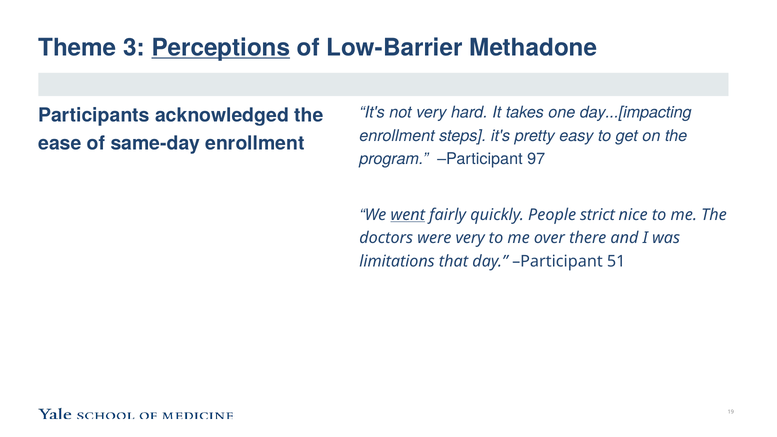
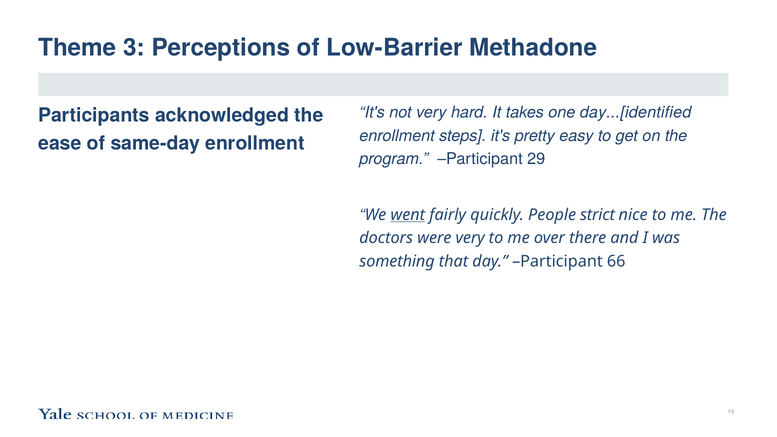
Perceptions underline: present -> none
day...[impacting: day...[impacting -> day...[identified
97: 97 -> 29
limitations: limitations -> something
51: 51 -> 66
